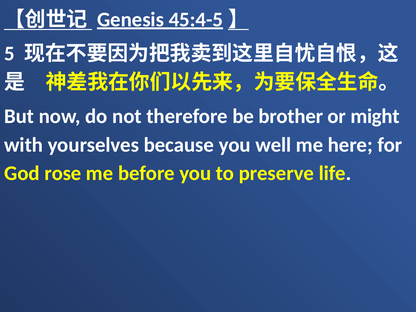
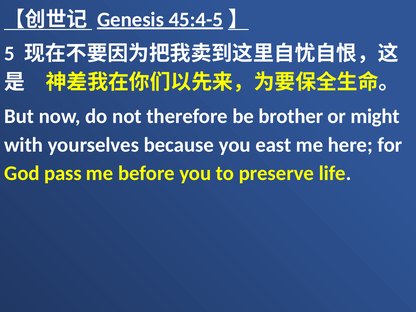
well: well -> east
rose: rose -> pass
